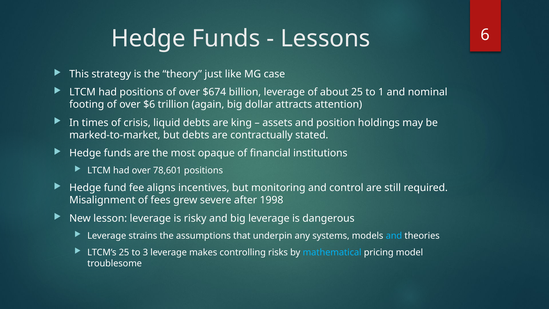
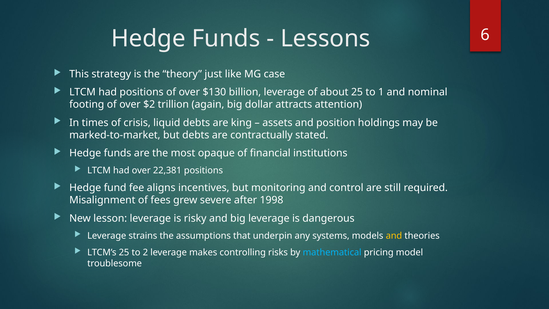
$674: $674 -> $130
$6: $6 -> $2
78,601: 78,601 -> 22,381
and at (394, 236) colour: light blue -> yellow
3: 3 -> 2
